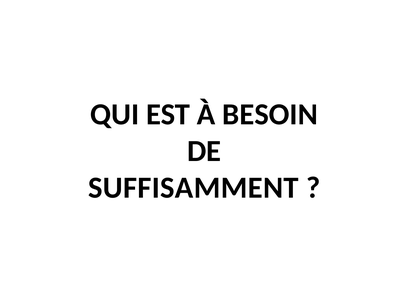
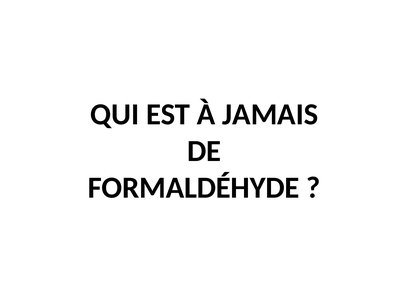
BESOIN: BESOIN -> JAMAIS
SUFFISAMMENT: SUFFISAMMENT -> FORMALDÉHYDE
